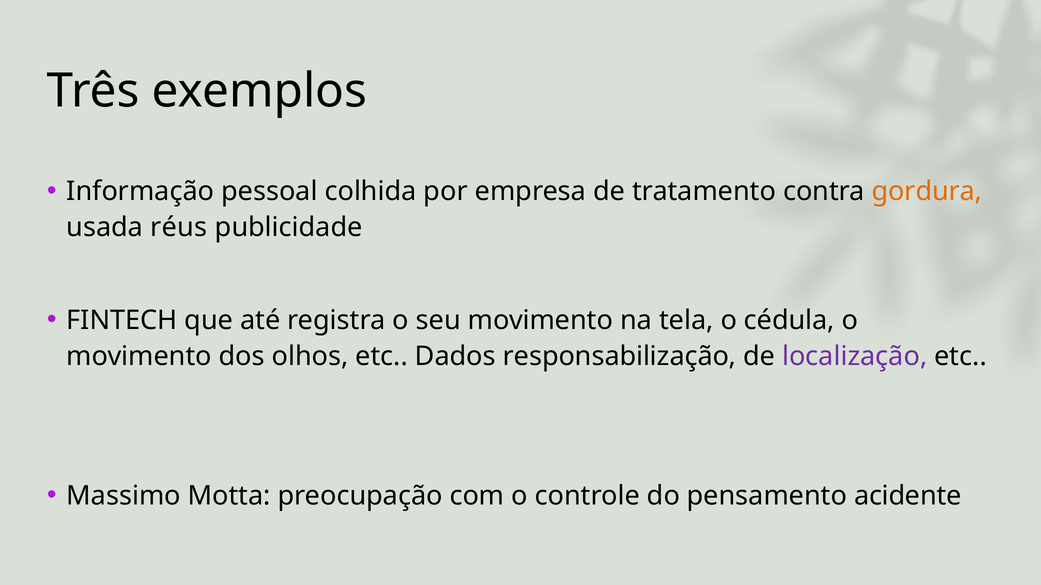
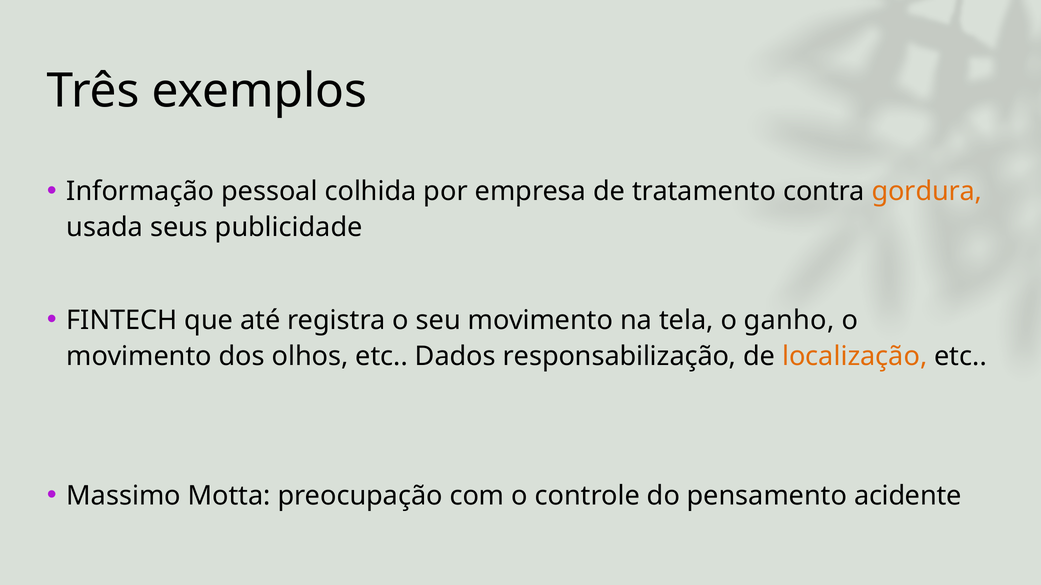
réus: réus -> seus
cédula: cédula -> ganho
localização colour: purple -> orange
